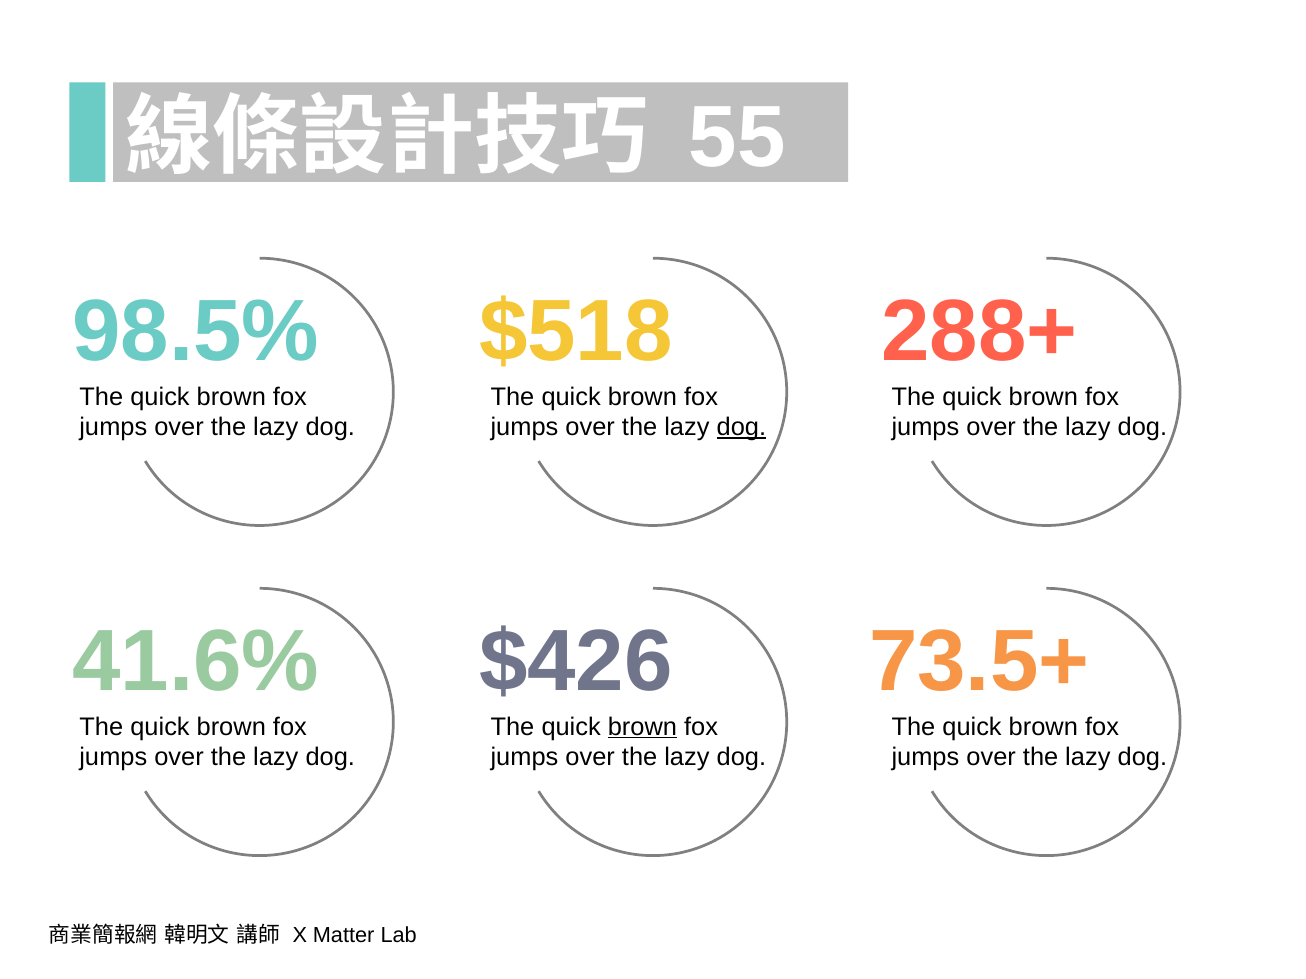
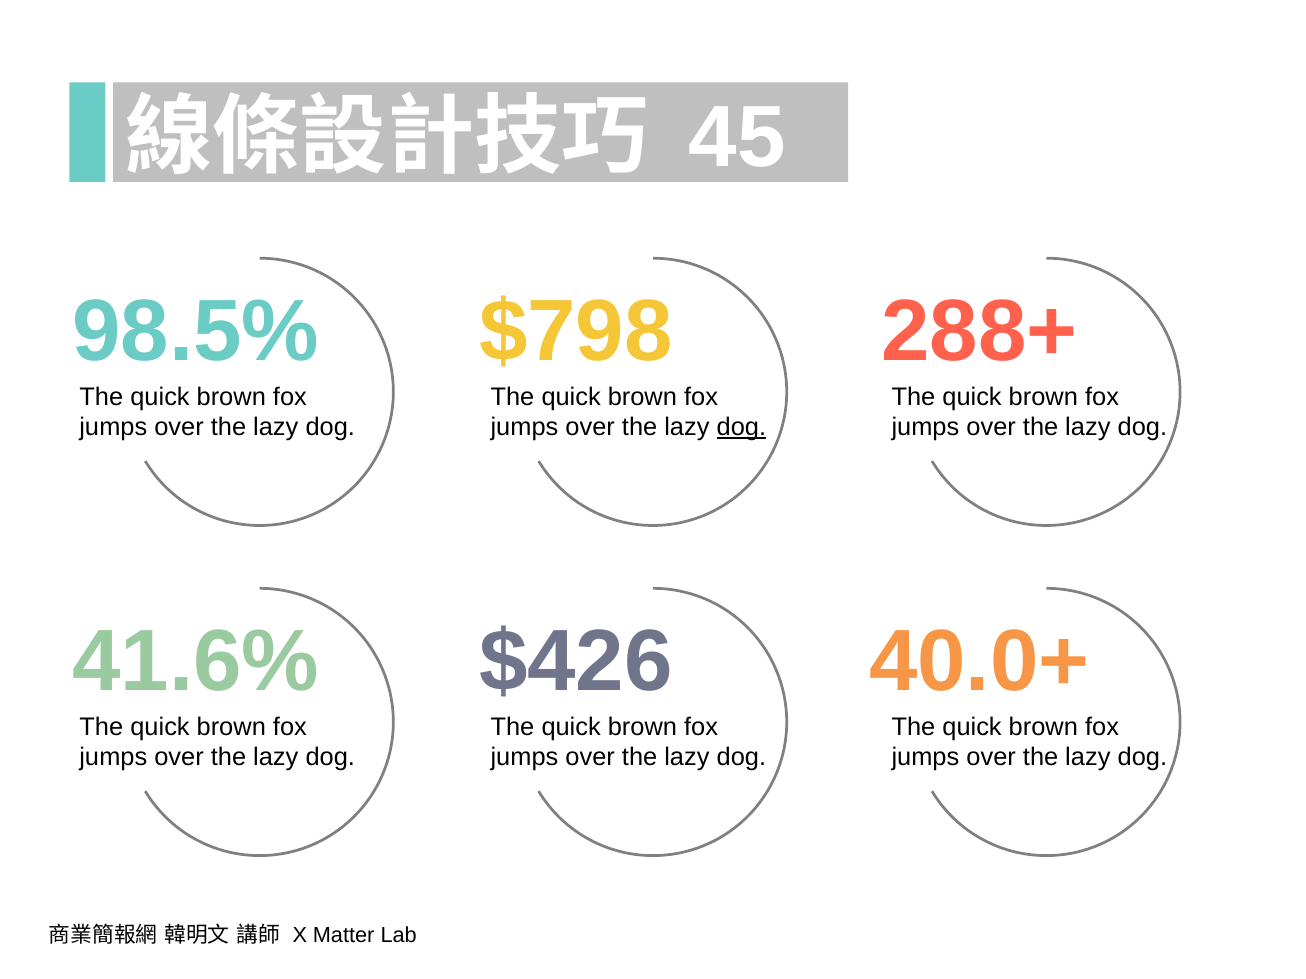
55: 55 -> 45
$518: $518 -> $798
73.5+: 73.5+ -> 40.0+
brown at (642, 727) underline: present -> none
